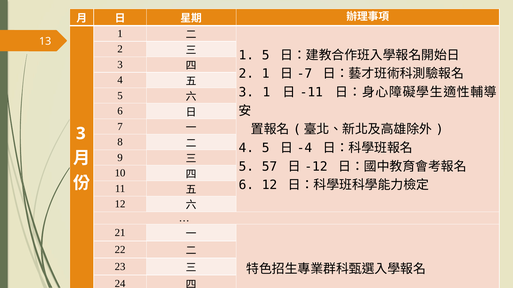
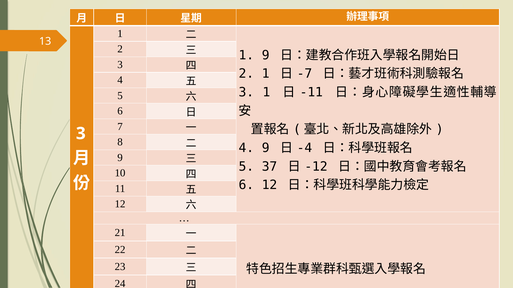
1 5: 5 -> 9
4 5: 5 -> 9
57: 57 -> 37
